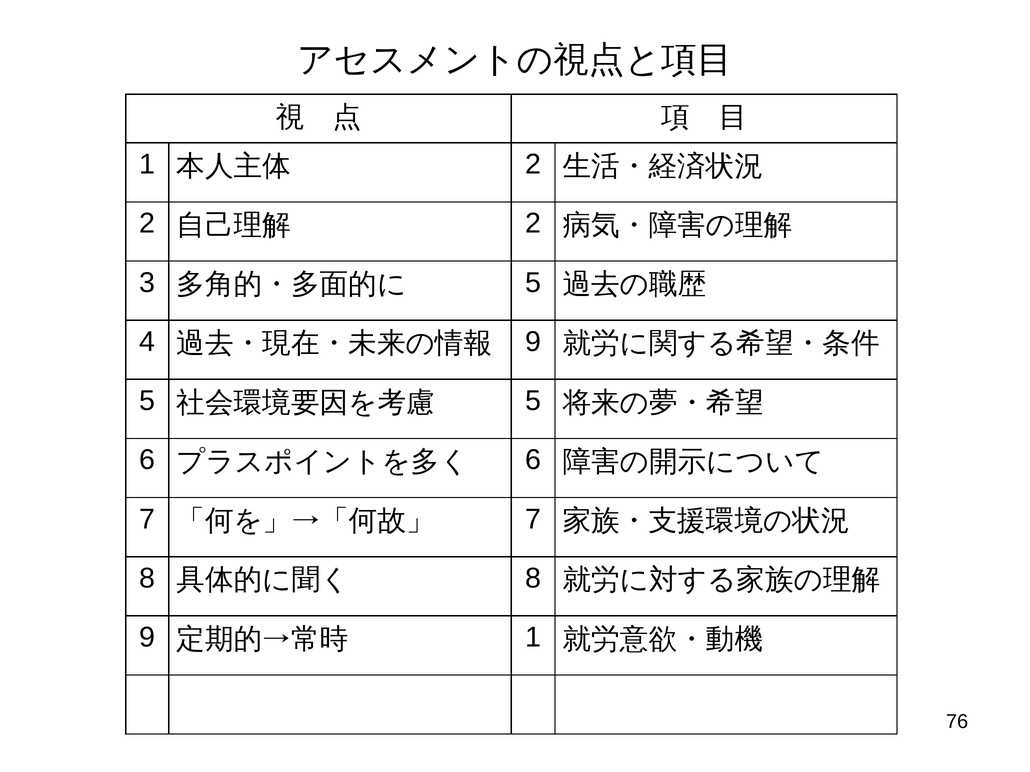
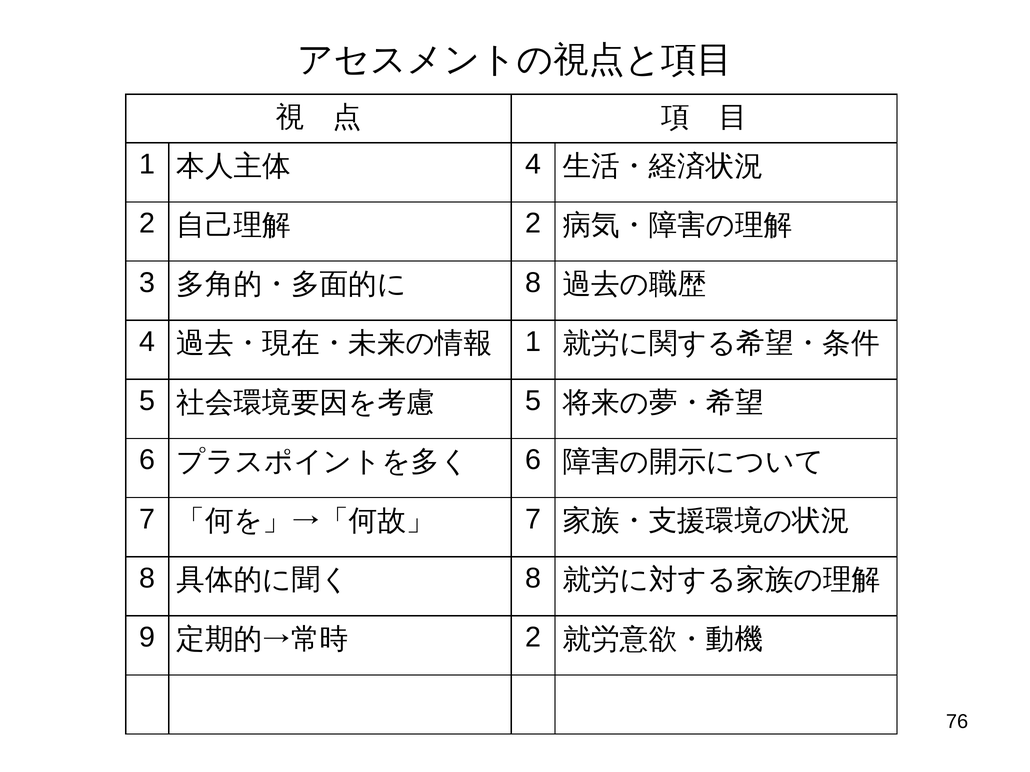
2 at (533, 164): 2 -> 4
5 at (533, 283): 5 -> 8
9 at (533, 342): 9 -> 1
1 at (533, 638): 1 -> 2
